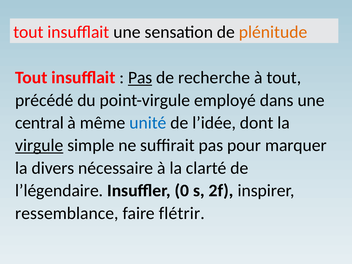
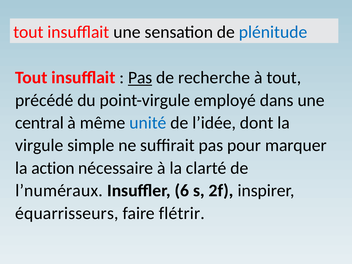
plénitude colour: orange -> blue
virgule underline: present -> none
divers: divers -> action
l’légendaire: l’légendaire -> l’numéraux
0: 0 -> 6
ressemblance: ressemblance -> équarrisseurs
